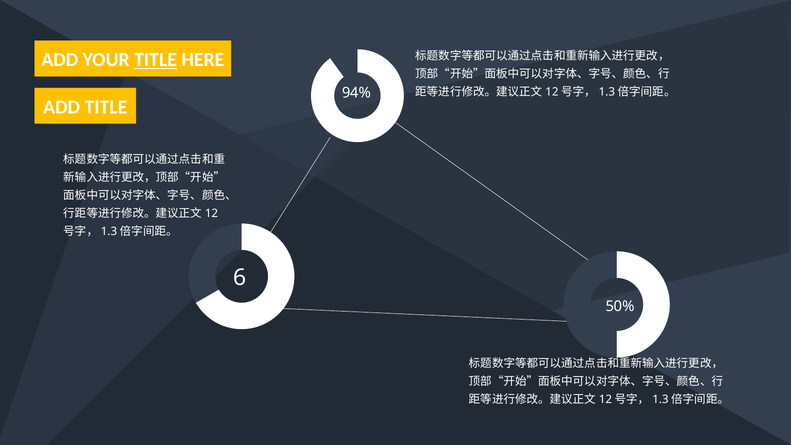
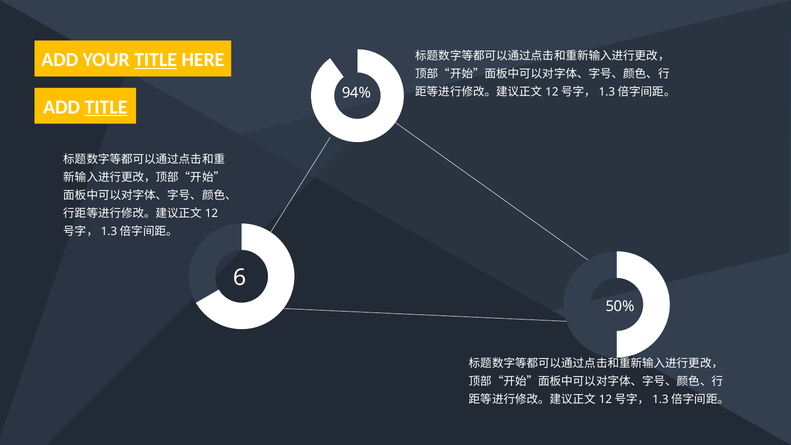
TITLE at (106, 107) underline: none -> present
